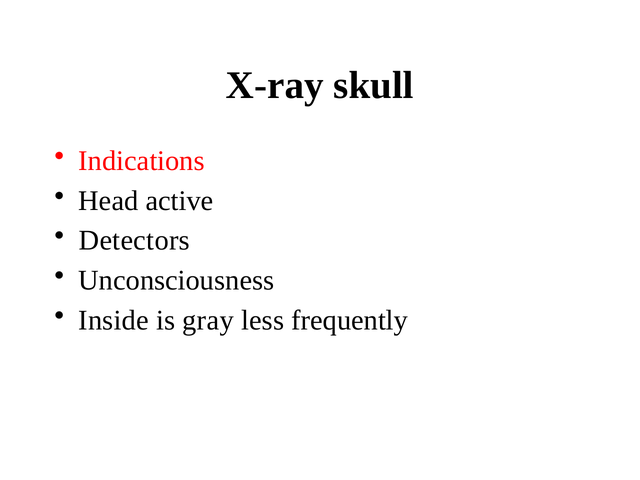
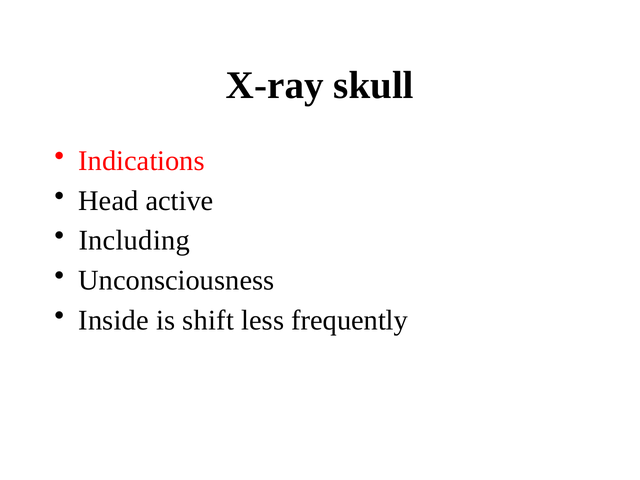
Detectors: Detectors -> Including
gray: gray -> shift
